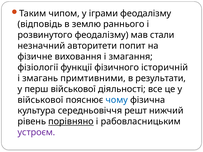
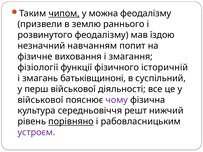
чипом underline: none -> present
іграми: іграми -> можна
відповідь: відповідь -> призвели
стали: стали -> їздою
авторитети: авторитети -> навчанням
примтивними: примтивними -> батьківщиноні
результати: результати -> суспільний
чому colour: blue -> purple
